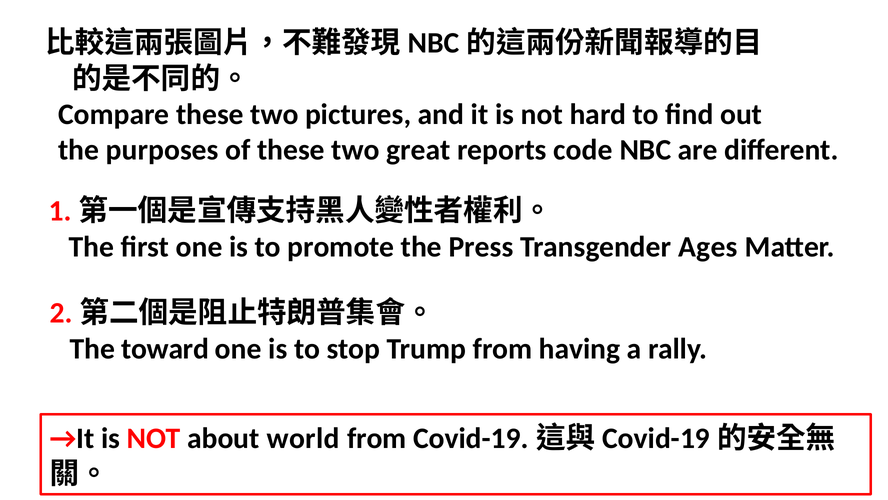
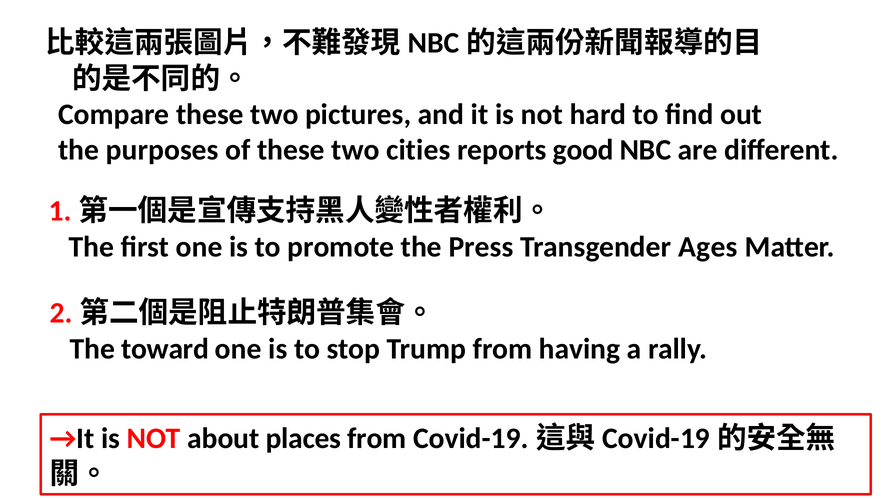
great: great -> cities
code: code -> good
world: world -> places
